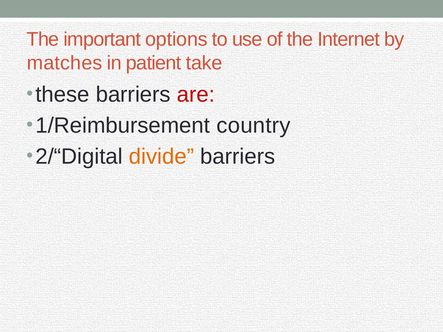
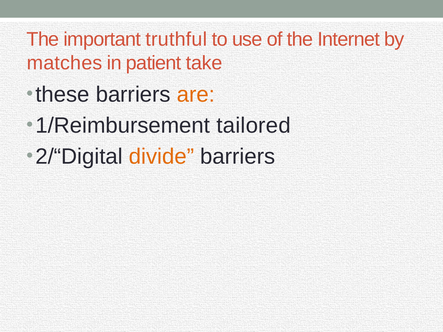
options: options -> truthful
are colour: red -> orange
country: country -> tailored
